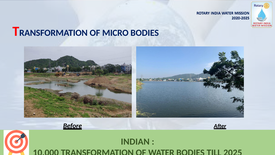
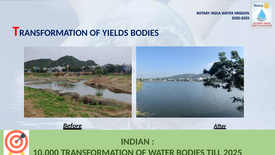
MICRO: MICRO -> YIELDS
